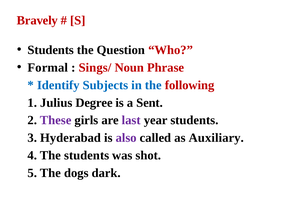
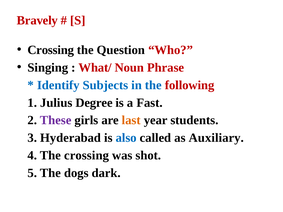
Students at (51, 50): Students -> Crossing
Formal: Formal -> Singing
Sings/: Sings/ -> What/
Sent: Sent -> Fast
last colour: purple -> orange
also colour: purple -> blue
The students: students -> crossing
